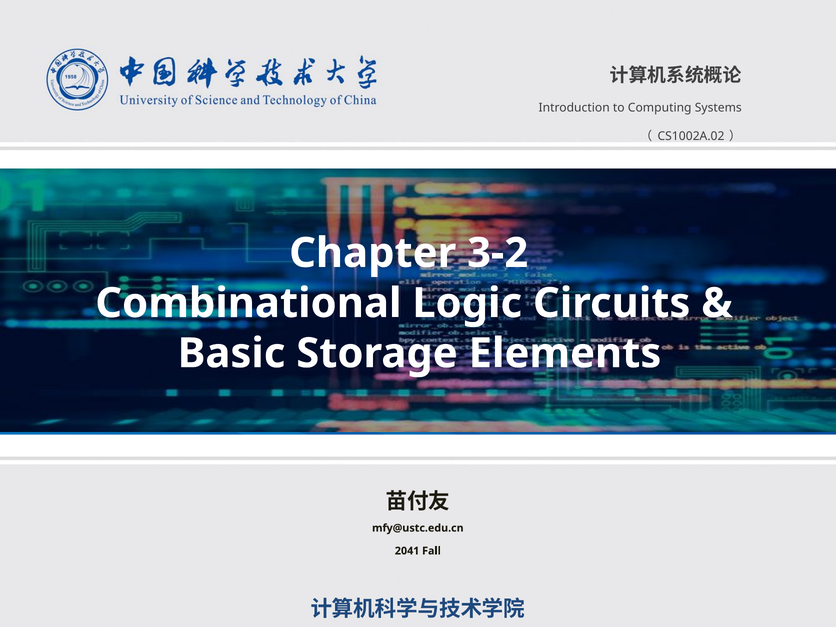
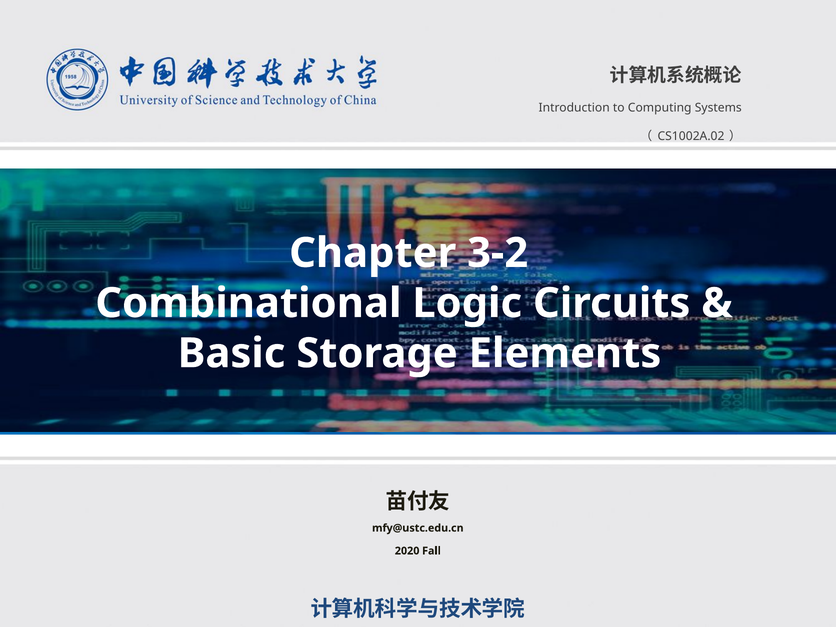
2041: 2041 -> 2020
